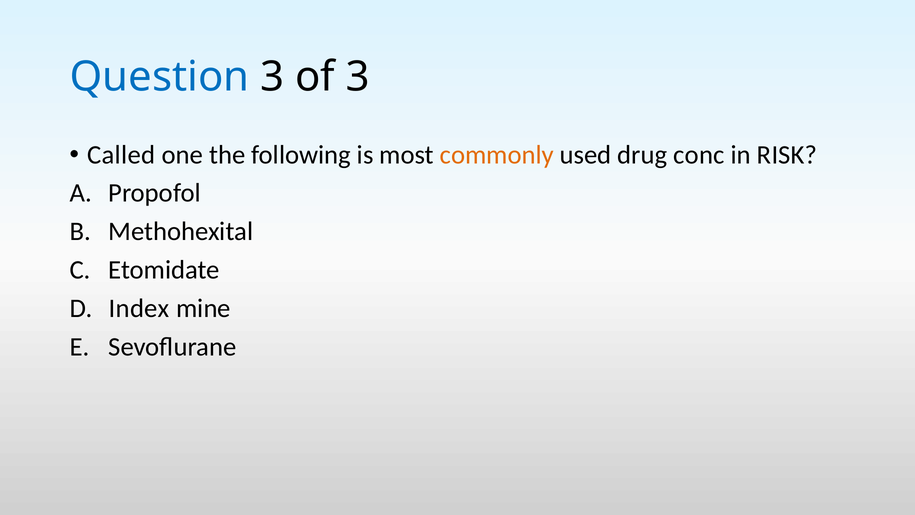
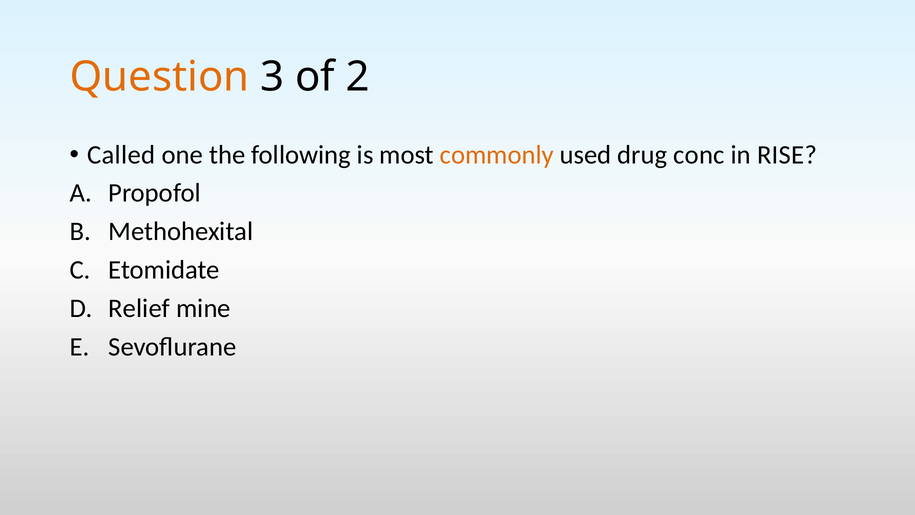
Question colour: blue -> orange
of 3: 3 -> 2
RISK: RISK -> RISE
Index: Index -> Relief
